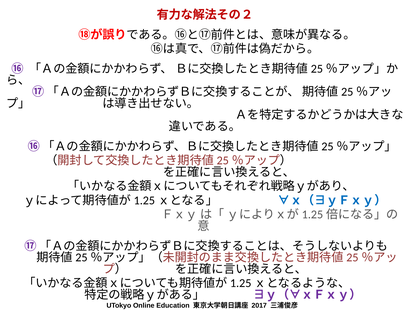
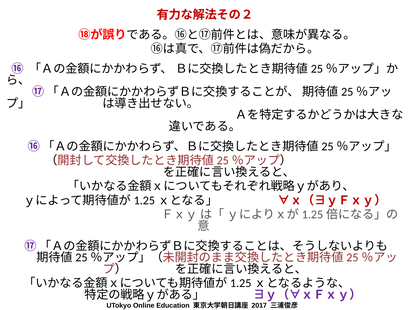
∀ｘ（∃ｙＦｘｙ） colour: blue -> red
